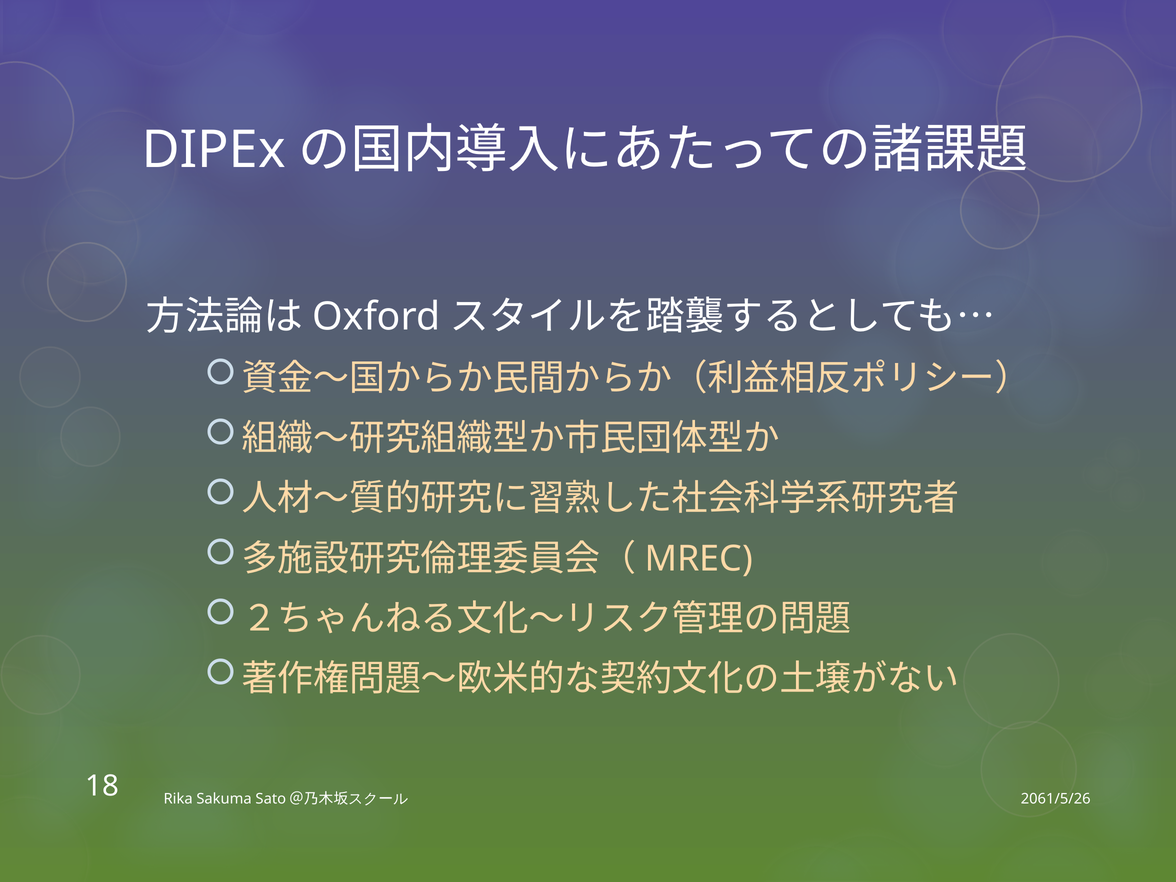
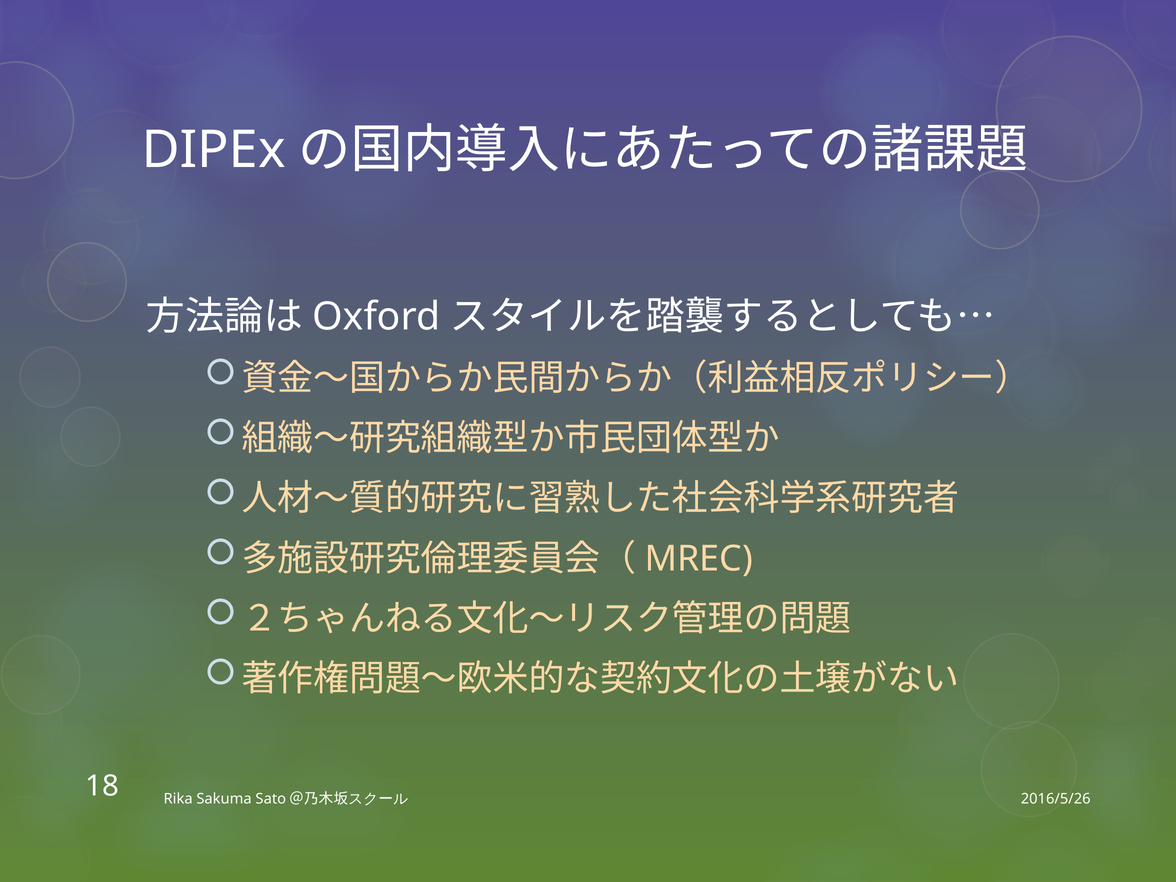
2061/5/26: 2061/5/26 -> 2016/5/26
